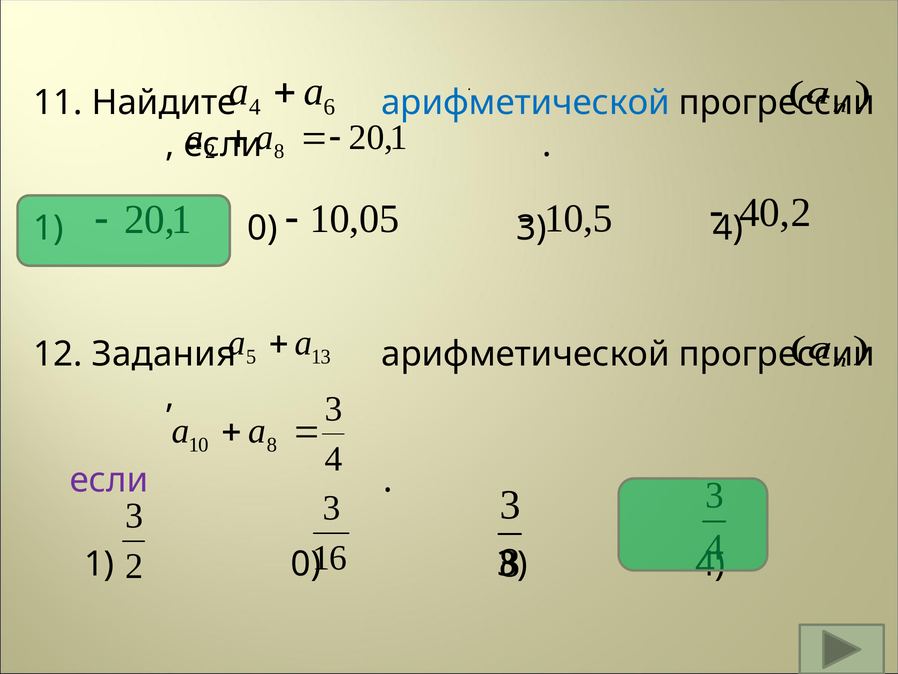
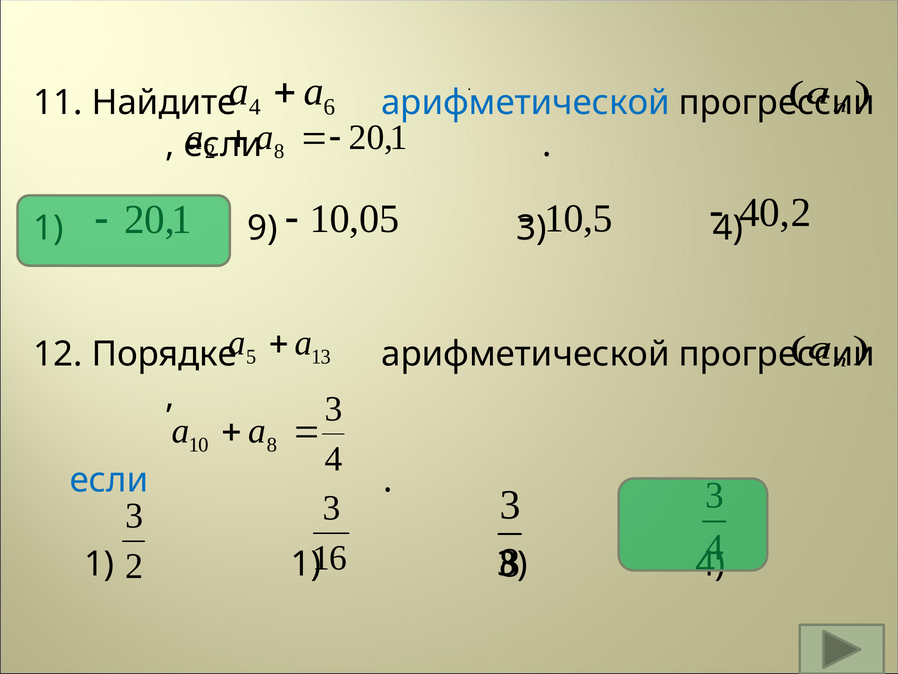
0 at (262, 228): 0 -> 9
Задания: Задания -> Порядке
если at (109, 480) colour: purple -> blue
0 at (306, 564): 0 -> 1
